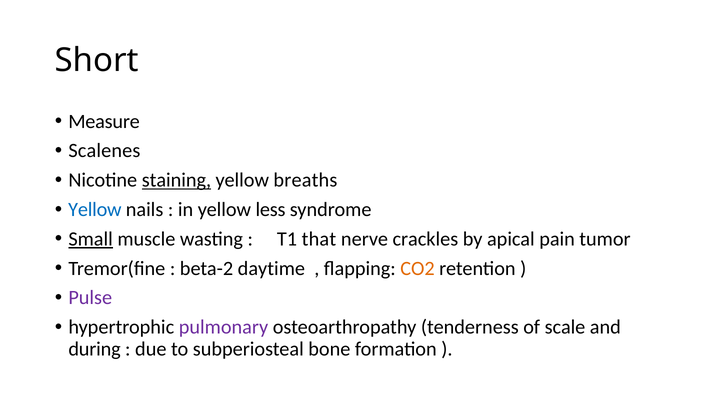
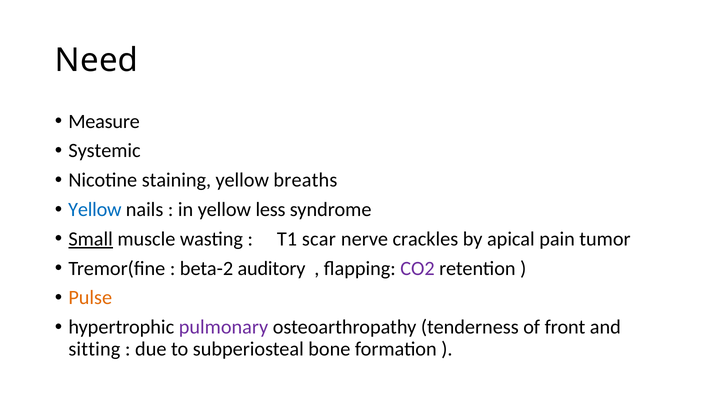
Short: Short -> Need
Scalenes: Scalenes -> Systemic
staining underline: present -> none
that: that -> scar
daytime: daytime -> auditory
CO2 colour: orange -> purple
Pulse colour: purple -> orange
scale: scale -> front
during: during -> sitting
